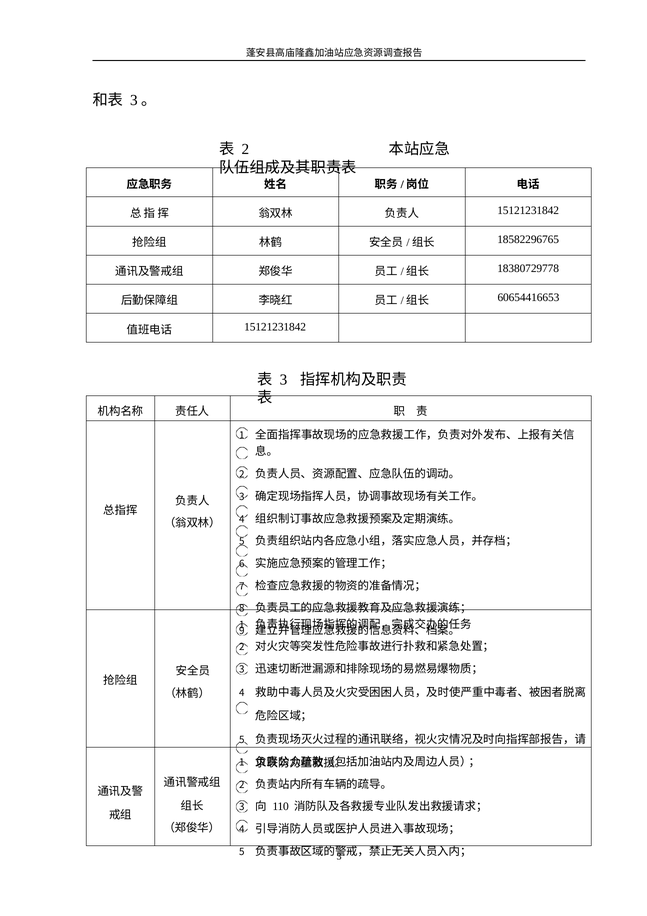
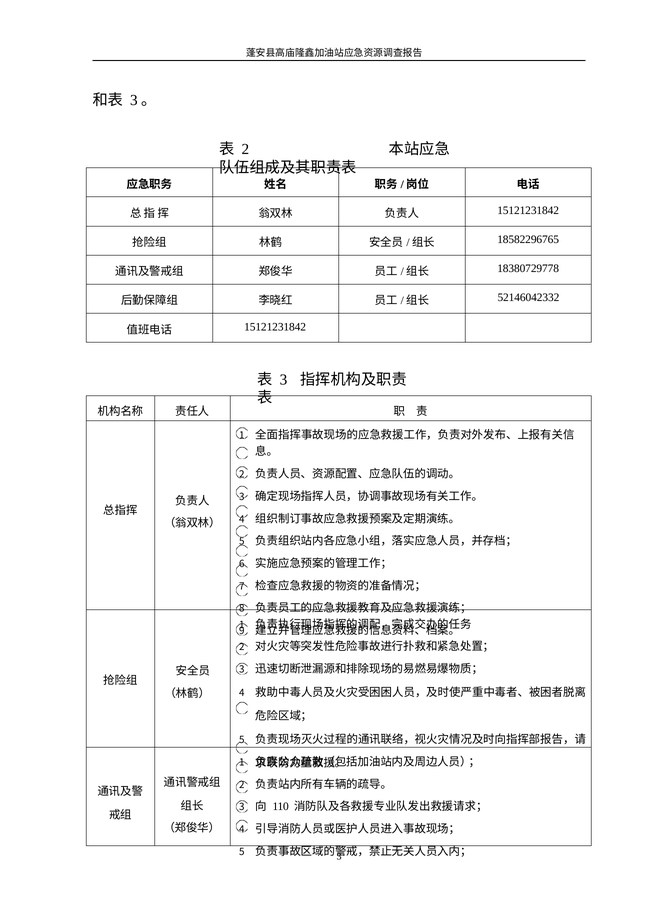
60654416653: 60654416653 -> 52146042332
